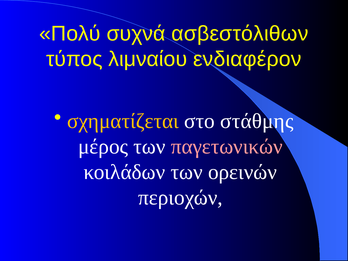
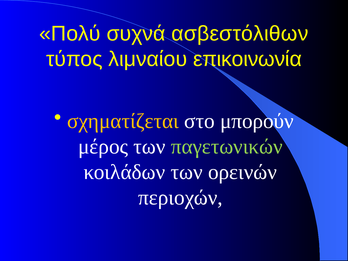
ενδιαφέρον: ενδιαφέρον -> επικοινωνία
στάθμης: στάθμης -> μπορούν
παγετωνικών colour: pink -> light green
